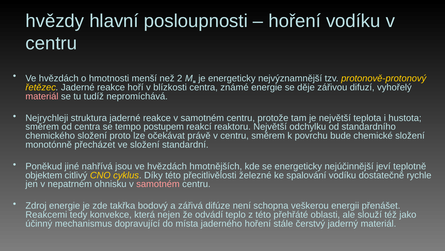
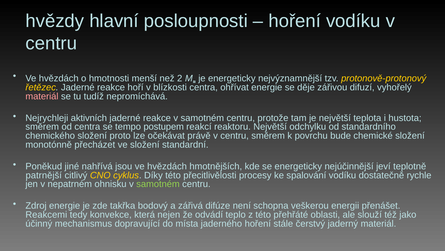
známé: známé -> ohřívat
struktura: struktura -> aktivních
objektem: objektem -> patrnější
železné: železné -> procesy
samotném at (158, 184) colour: pink -> light green
